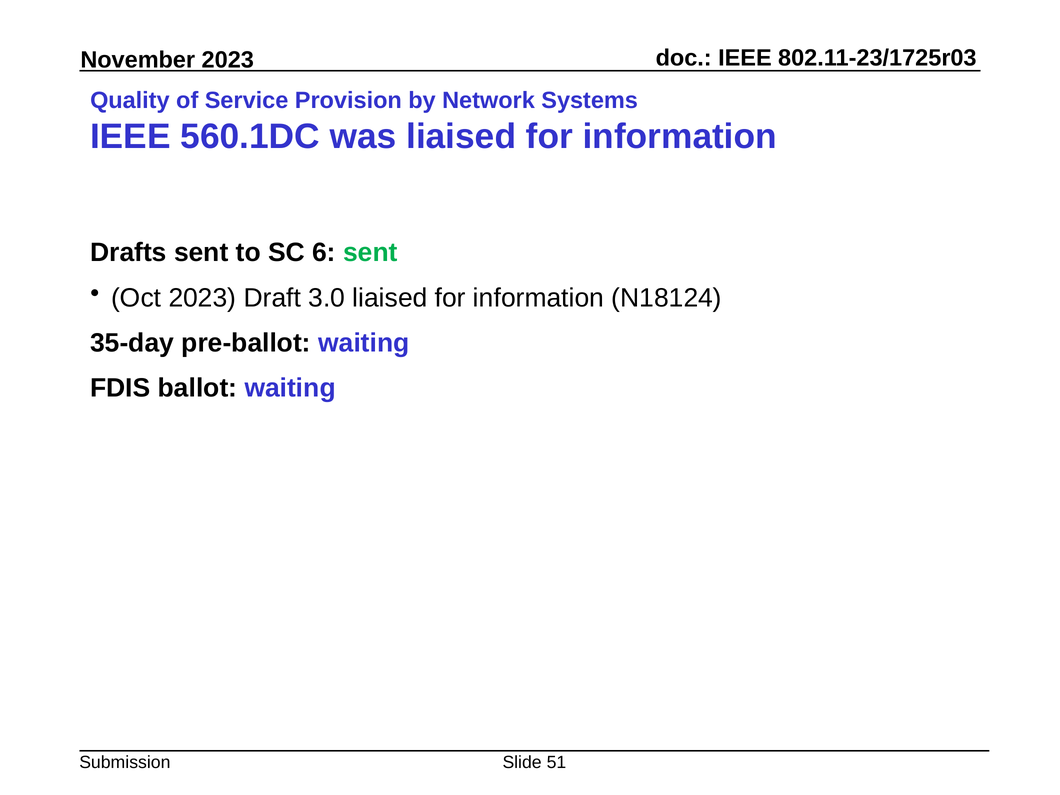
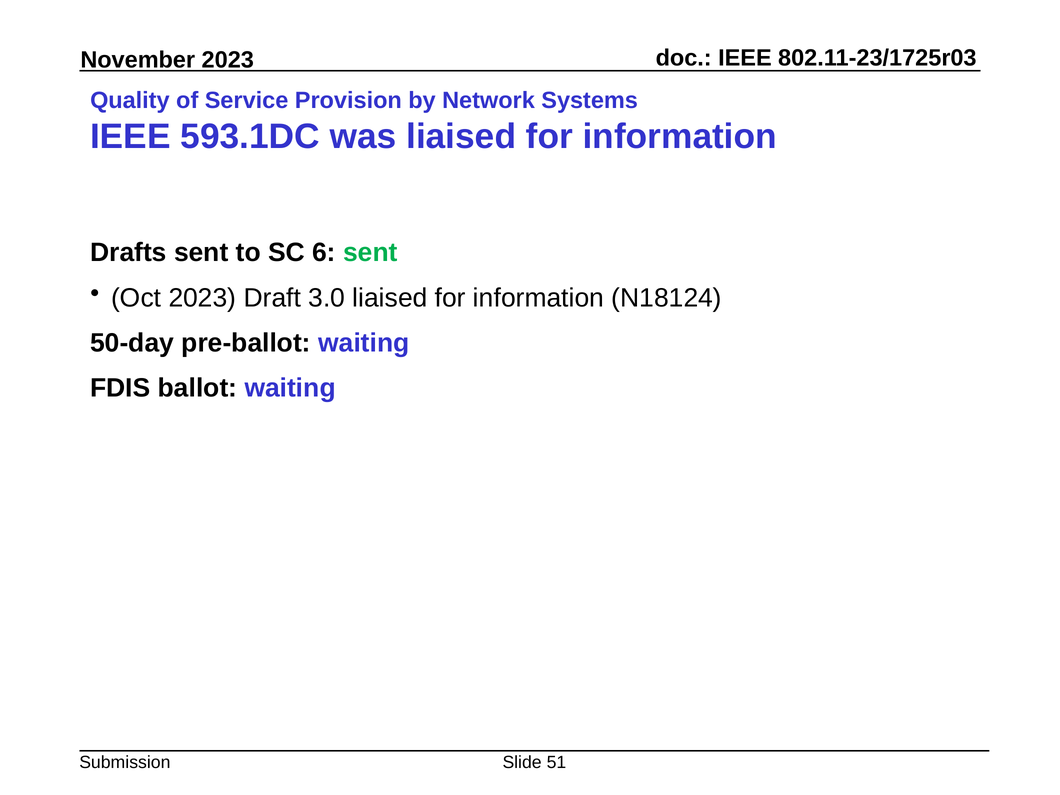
560.1DC: 560.1DC -> 593.1DC
35-day: 35-day -> 50-day
